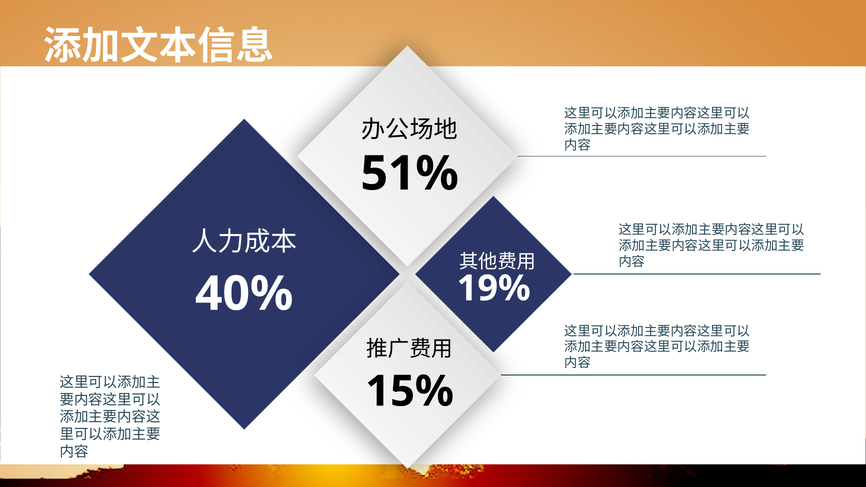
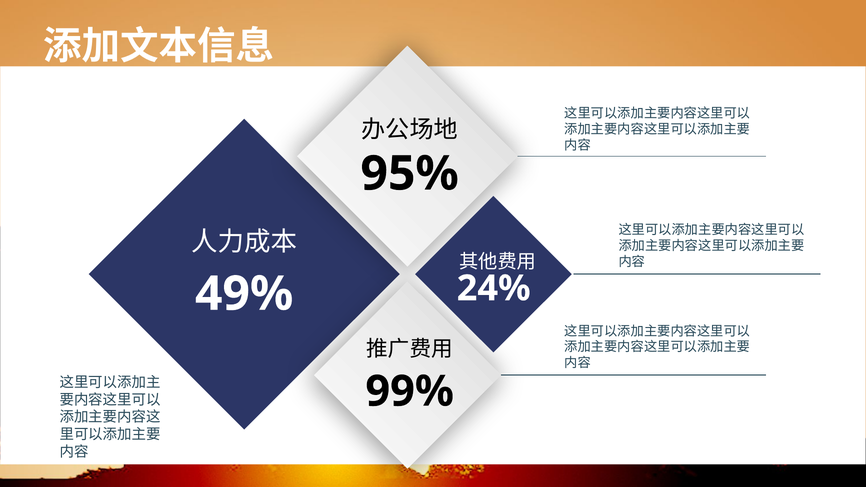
51%: 51% -> 95%
19%: 19% -> 24%
40%: 40% -> 49%
15%: 15% -> 99%
